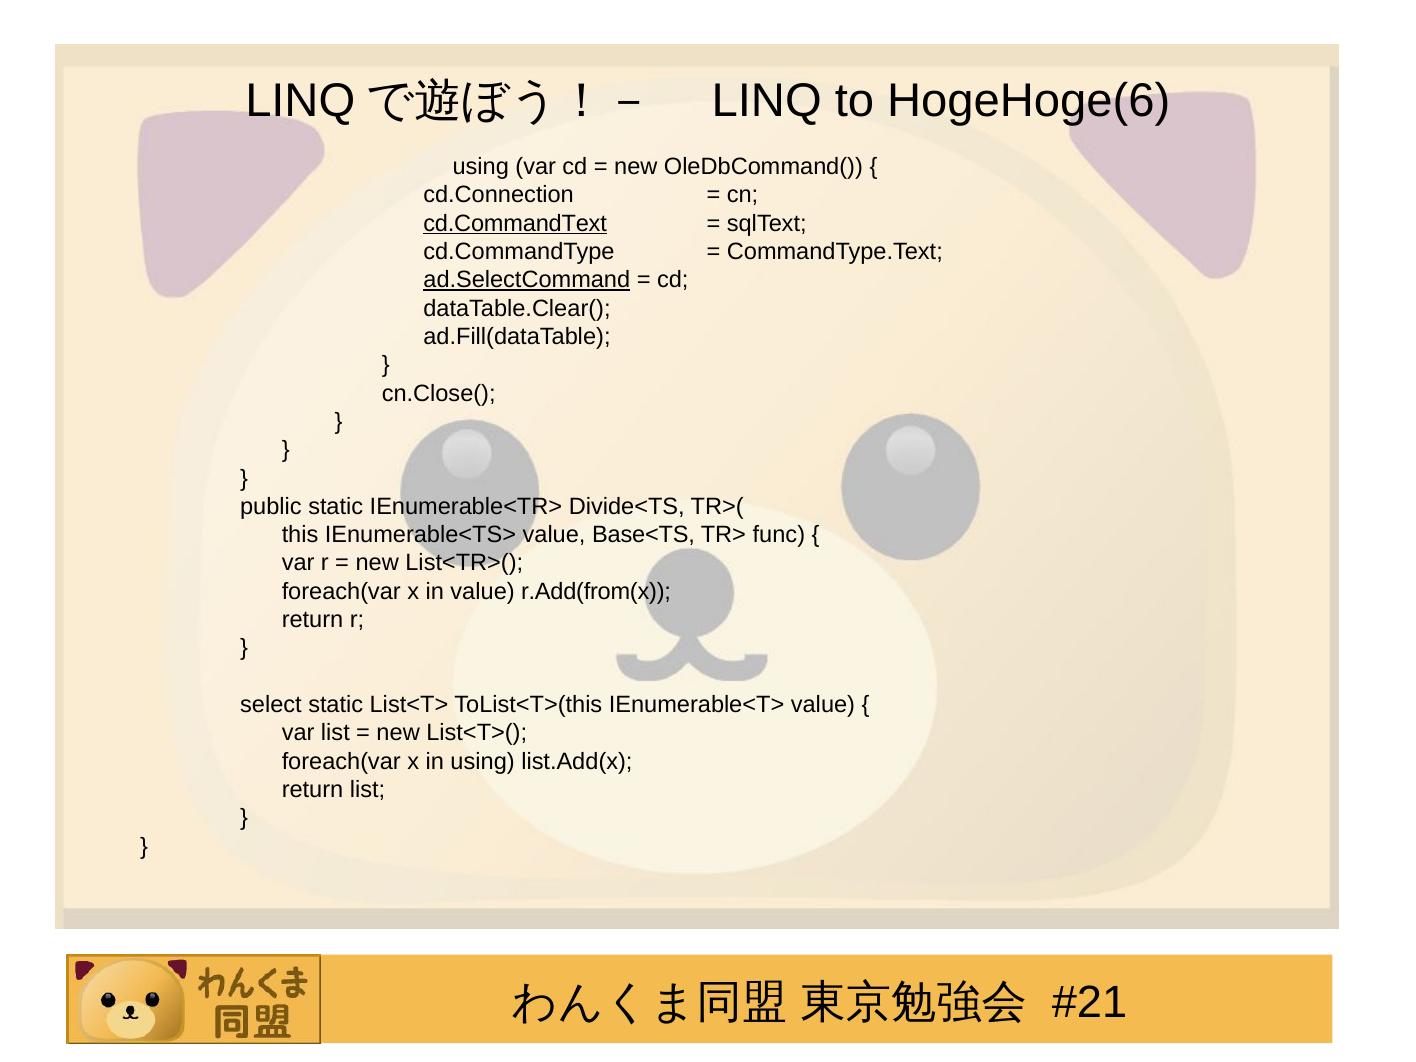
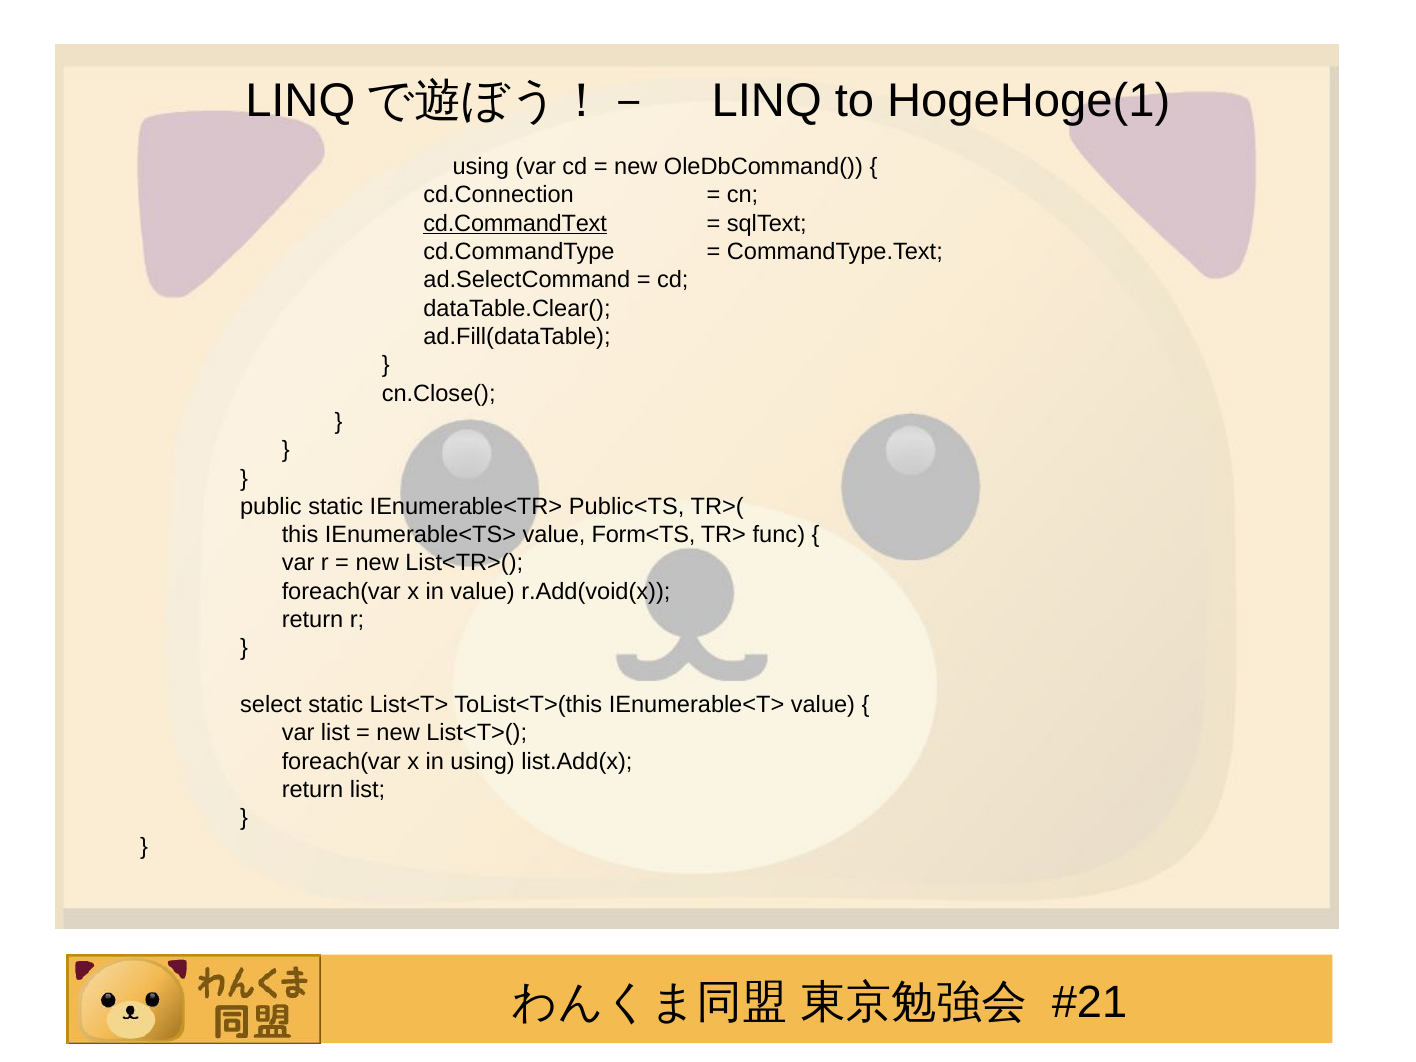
HogeHoge(6: HogeHoge(6 -> HogeHoge(1
ad.SelectCommand underline: present -> none
Divide<TS: Divide<TS -> Public<TS
Base<TS: Base<TS -> Form<TS
r.Add(from(x: r.Add(from(x -> r.Add(void(x
